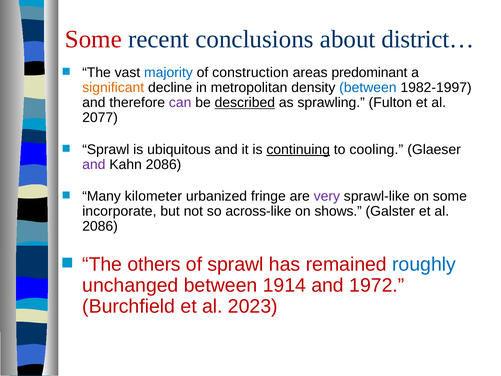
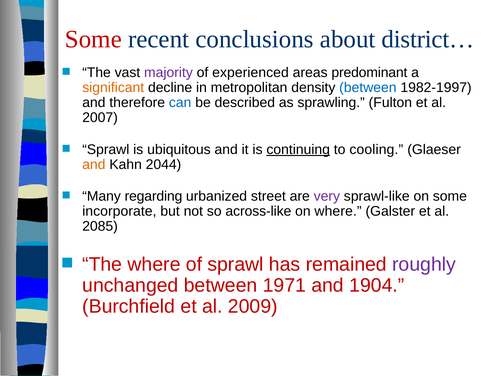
majority colour: blue -> purple
construction: construction -> experienced
can colour: purple -> blue
described underline: present -> none
2077: 2077 -> 2007
and at (94, 164) colour: purple -> orange
Kahn 2086: 2086 -> 2044
kilometer: kilometer -> regarding
fringe: fringe -> street
on shows: shows -> where
2086 at (100, 226): 2086 -> 2085
The others: others -> where
roughly colour: blue -> purple
1914: 1914 -> 1971
1972: 1972 -> 1904
2023: 2023 -> 2009
